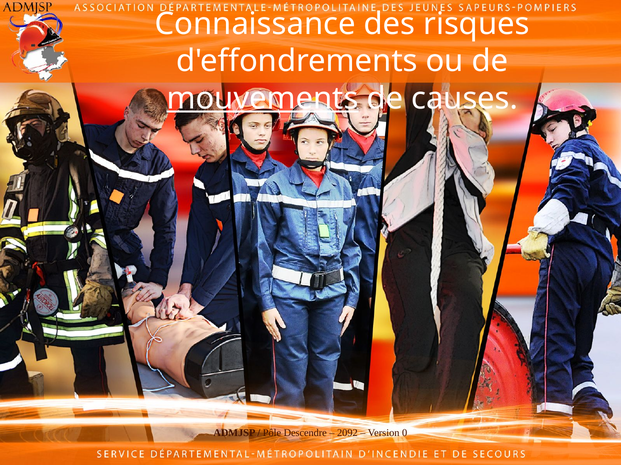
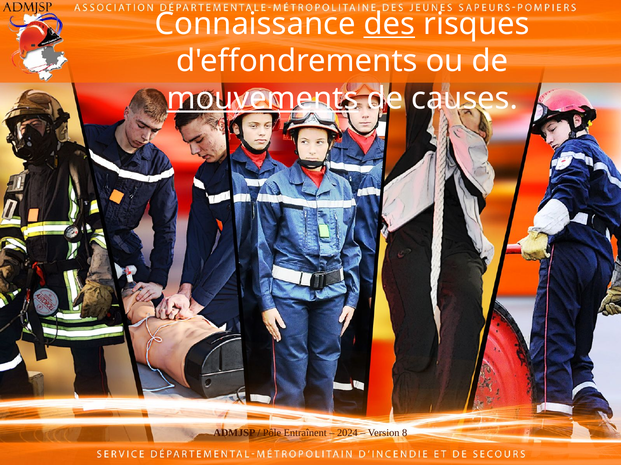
des underline: none -> present
Descendre: Descendre -> Entraînent
2092: 2092 -> 2024
0: 0 -> 8
